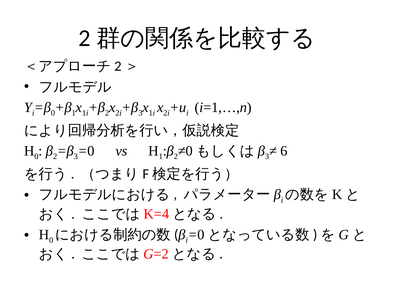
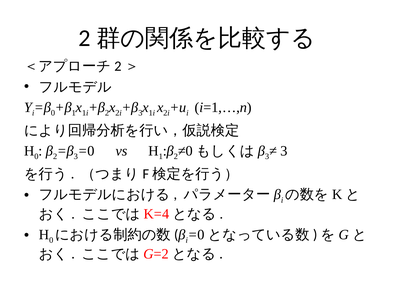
6 at (284, 151): 6 -> 3
